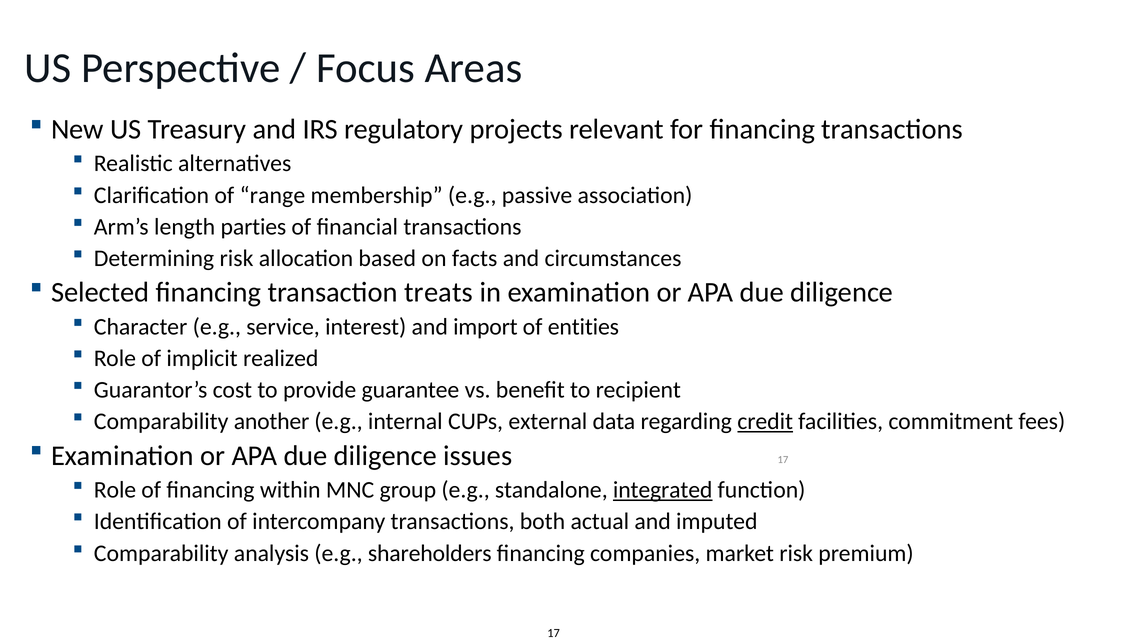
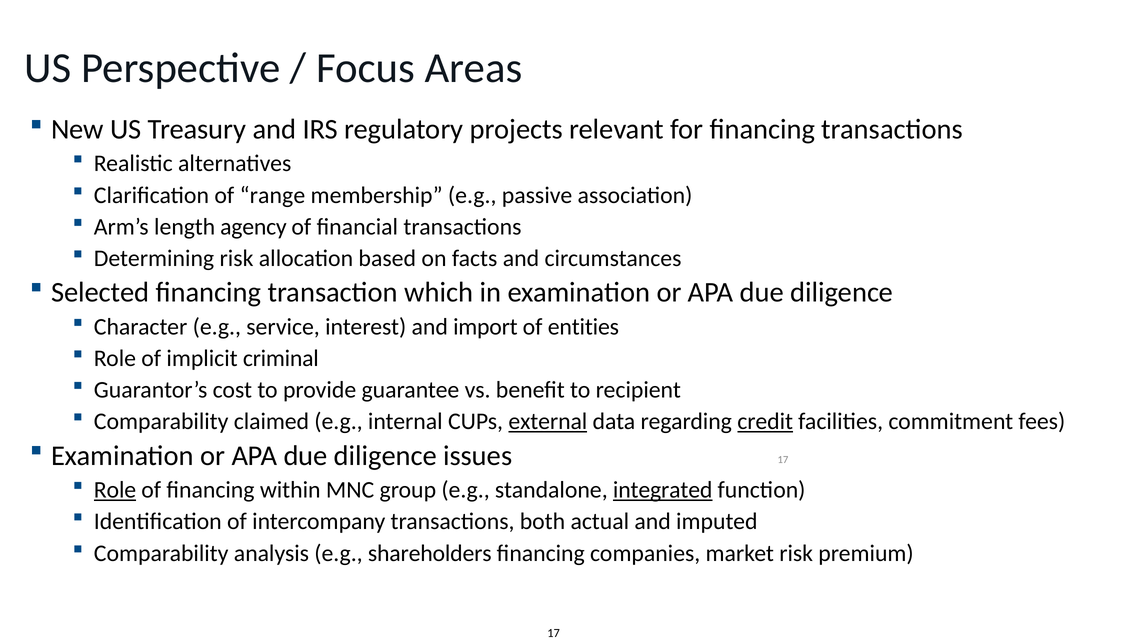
parties: parties -> agency
treats: treats -> which
realized: realized -> criminal
another: another -> claimed
external underline: none -> present
Role at (115, 490) underline: none -> present
